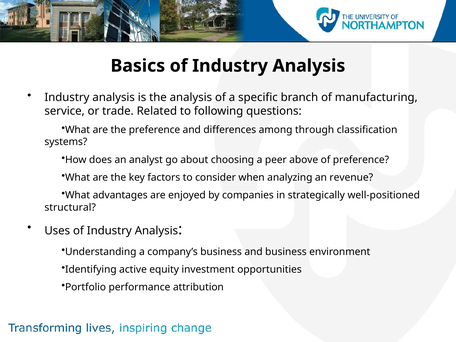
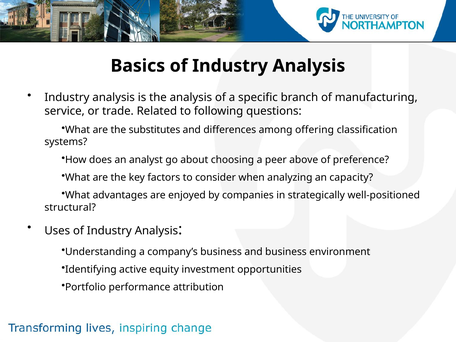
the preference: preference -> substitutes
through: through -> offering
revenue: revenue -> capacity
